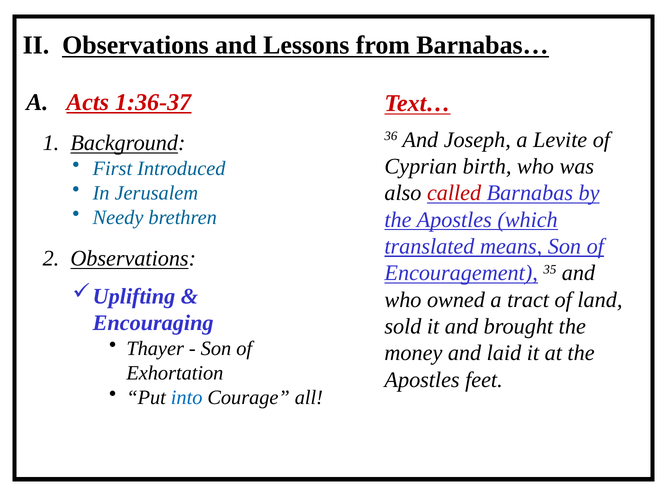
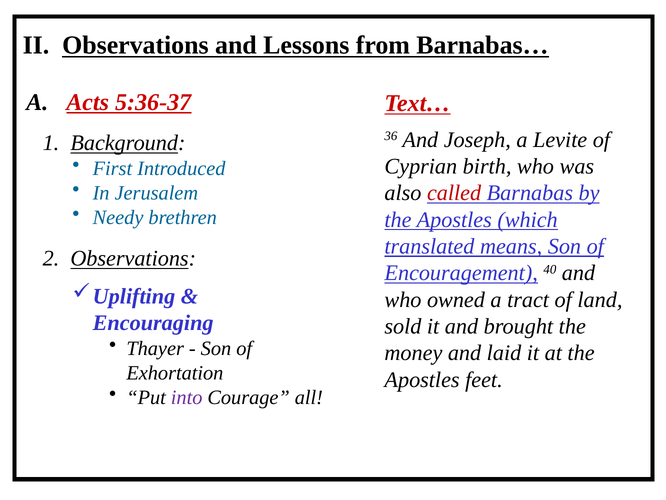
1:36-37: 1:36-37 -> 5:36-37
35: 35 -> 40
into colour: blue -> purple
